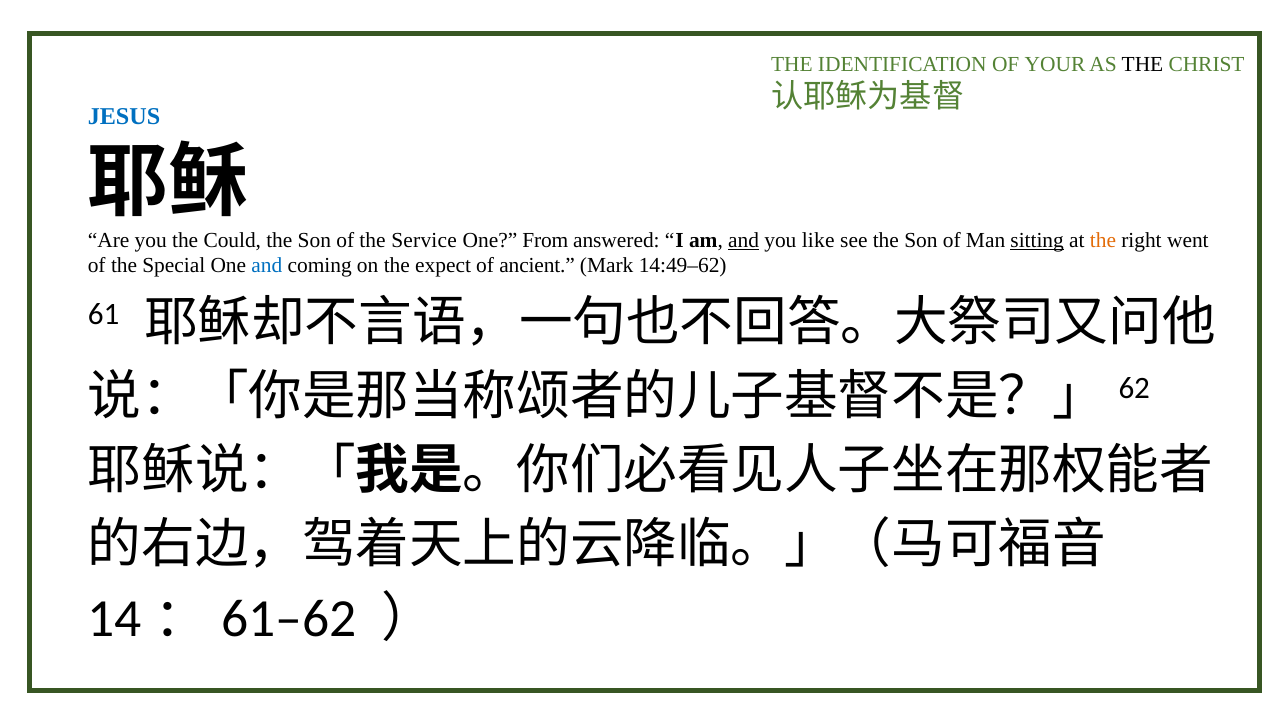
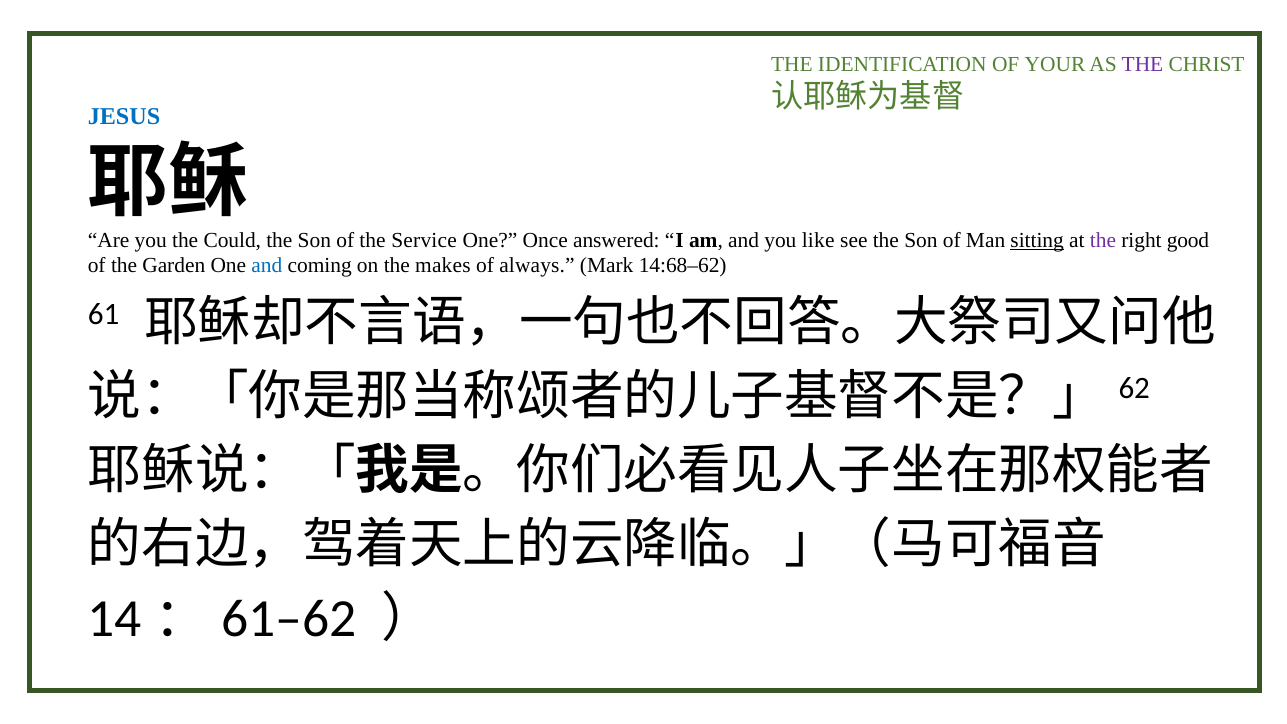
THE at (1143, 64) colour: black -> purple
From: From -> Once
and at (744, 240) underline: present -> none
the at (1103, 240) colour: orange -> purple
went: went -> good
Special: Special -> Garden
expect: expect -> makes
ancient: ancient -> always
14:49–62: 14:49–62 -> 14:68–62
